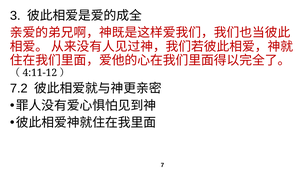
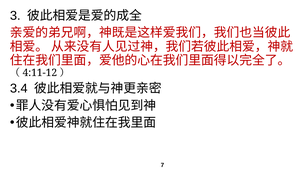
7.2: 7.2 -> 3.4
